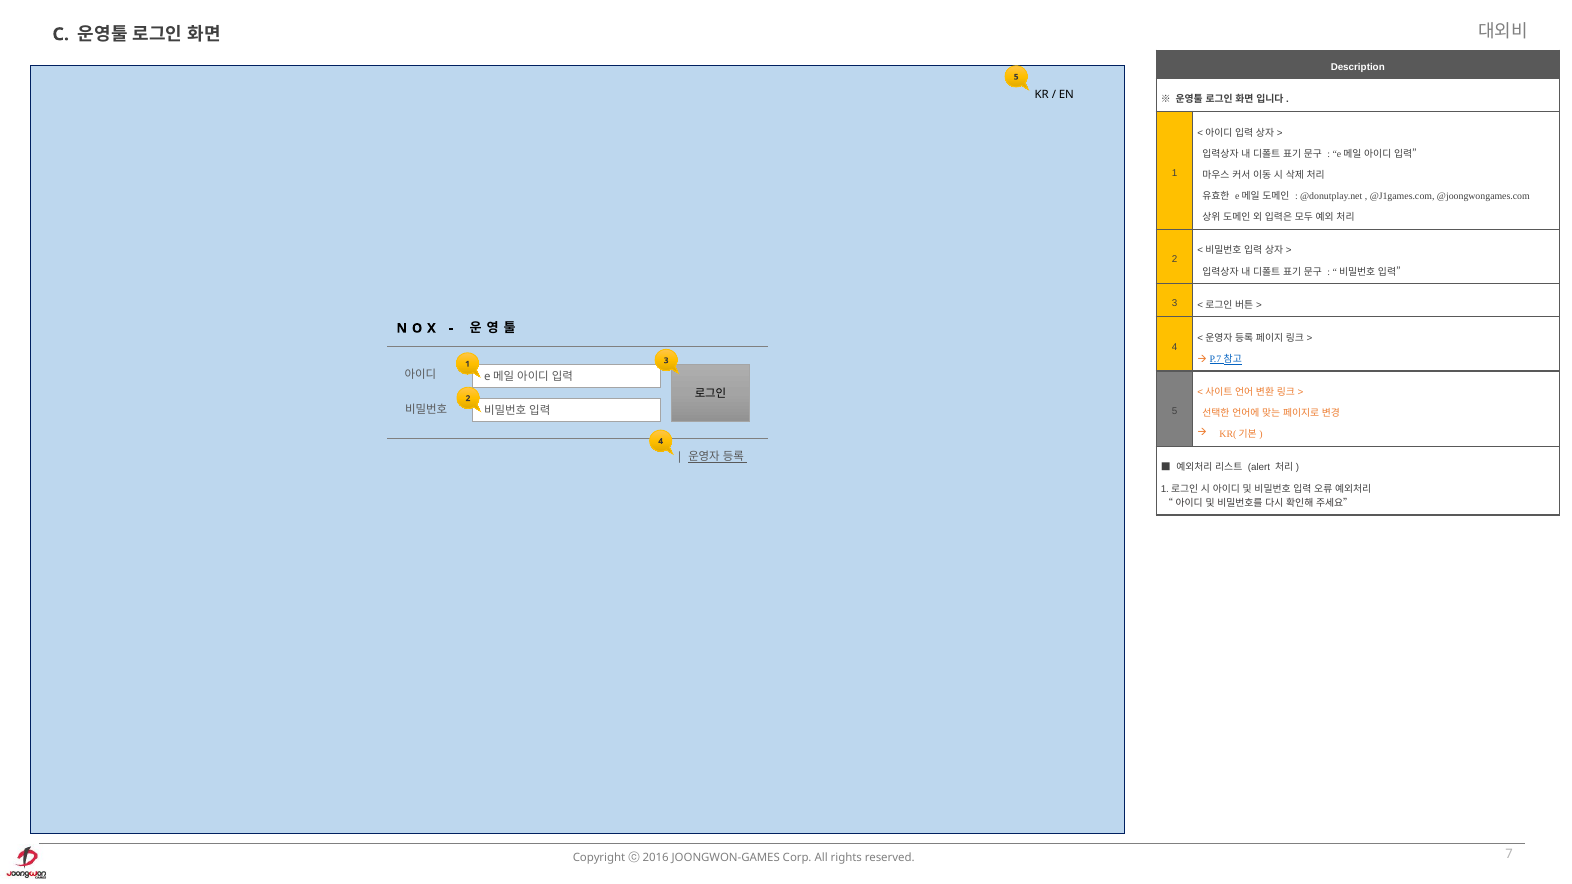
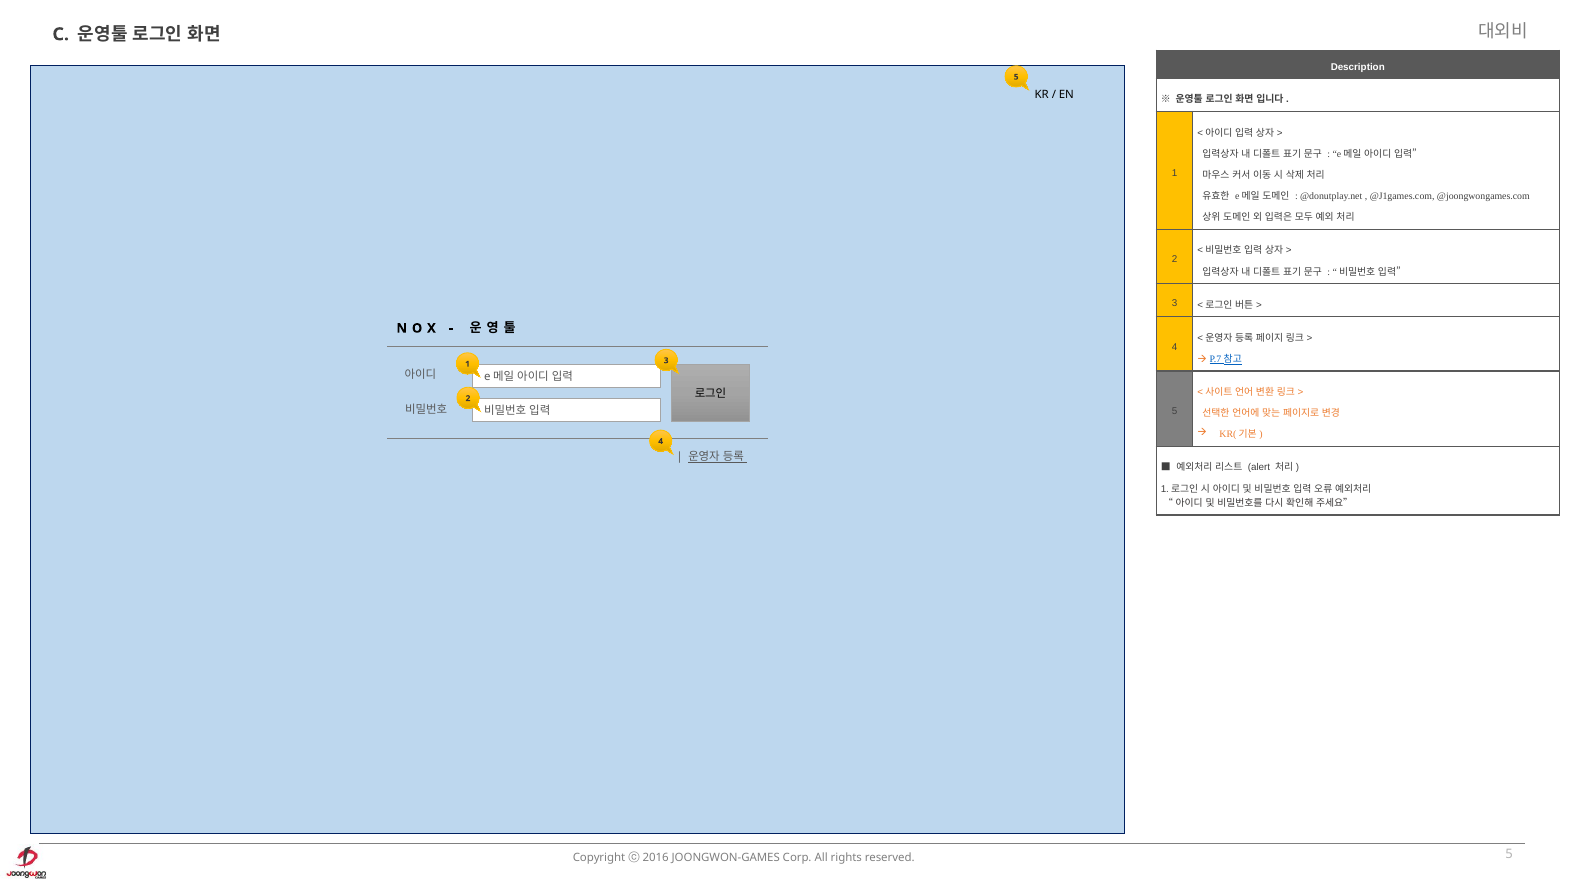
7 at (1509, 854): 7 -> 5
